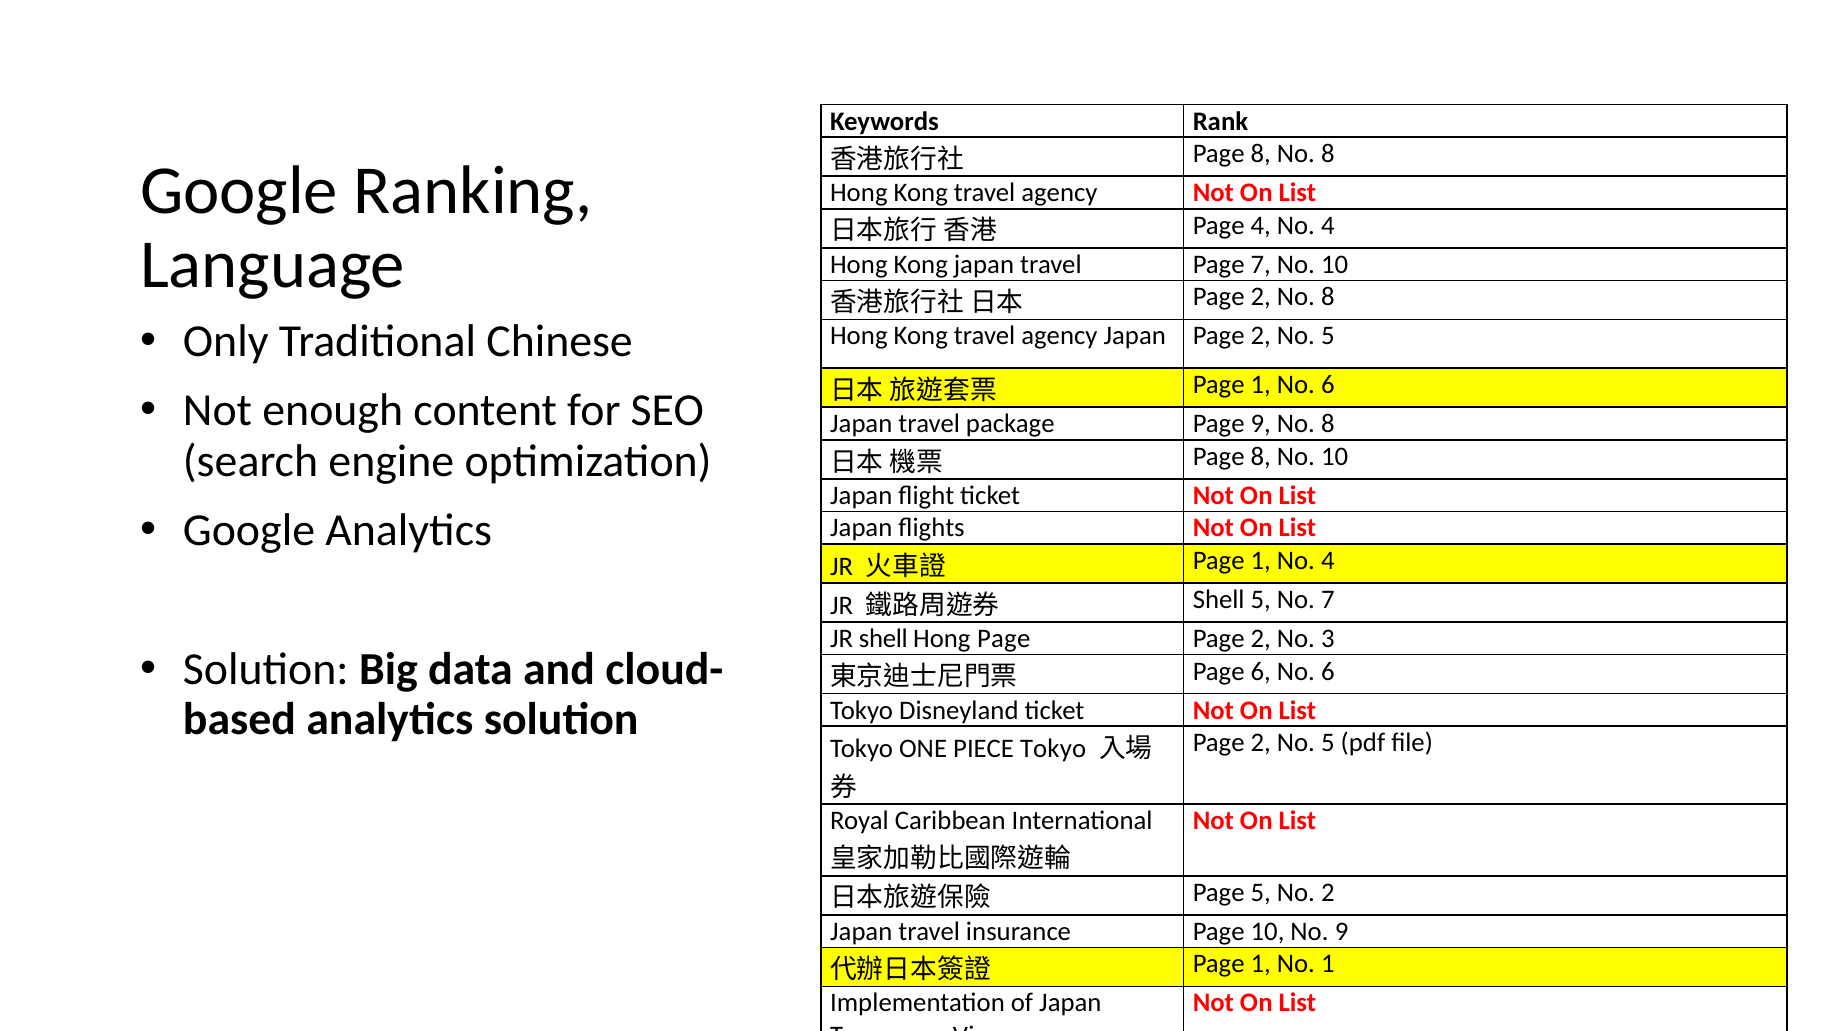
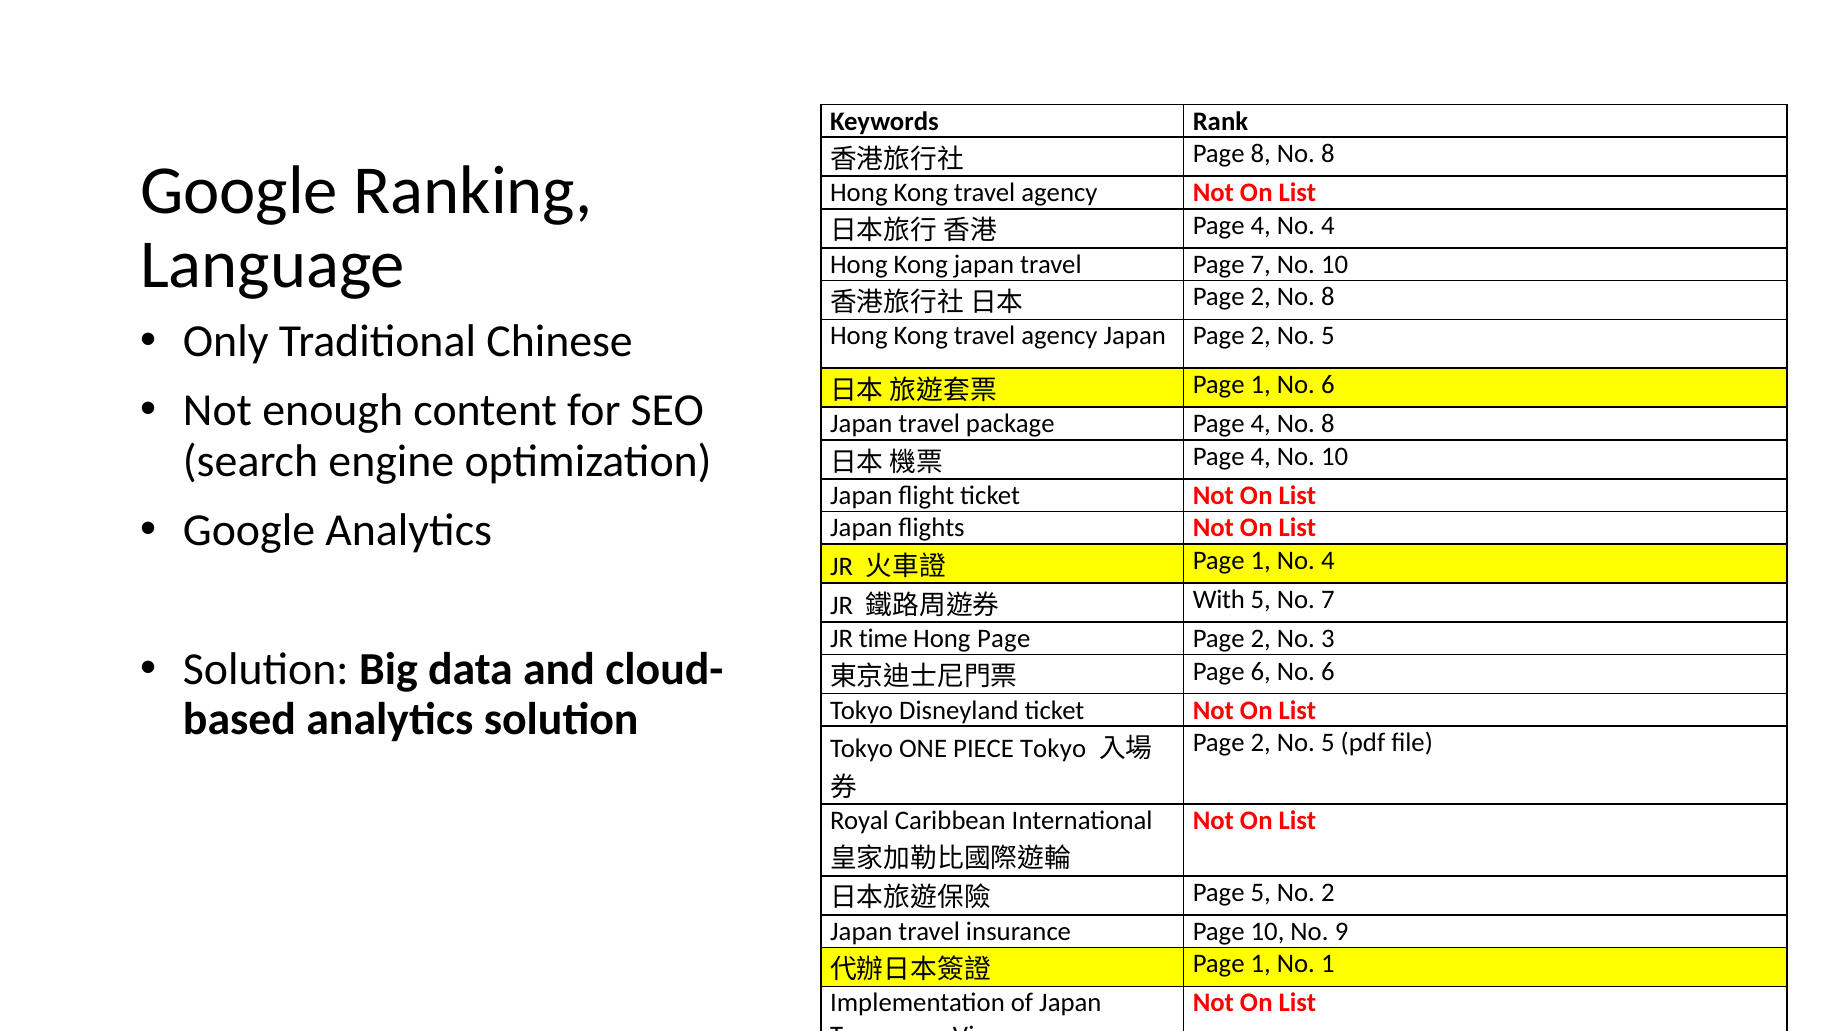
package Page 9: 9 -> 4
8 at (1261, 456): 8 -> 4
Shell at (1219, 600): Shell -> With
JR shell: shell -> time
